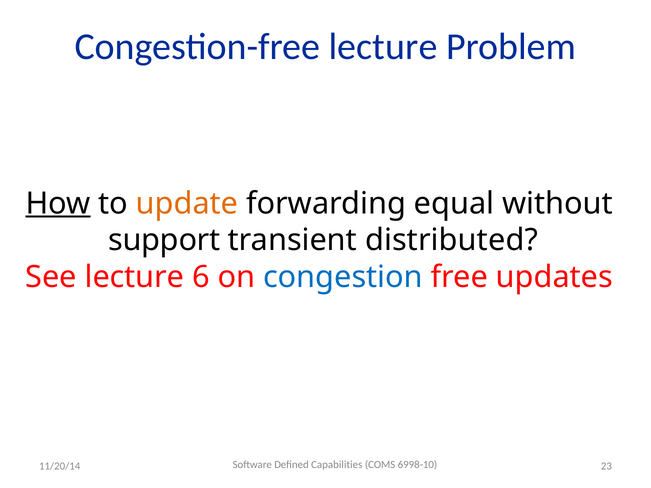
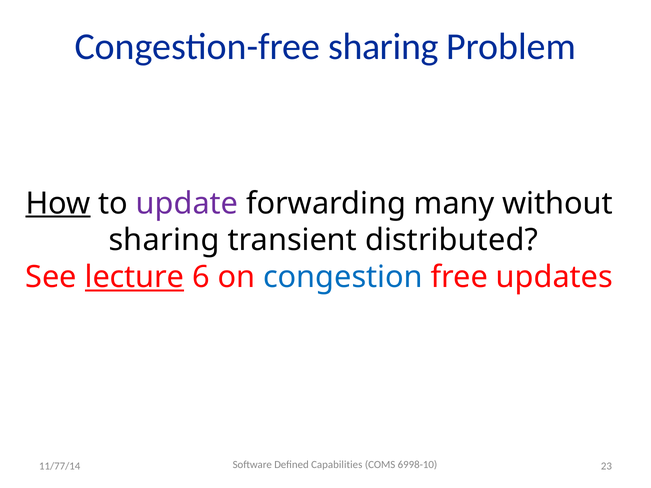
Congestion-free lecture: lecture -> sharing
update colour: orange -> purple
equal: equal -> many
support at (164, 240): support -> sharing
lecture at (135, 277) underline: none -> present
11/20/14: 11/20/14 -> 11/77/14
